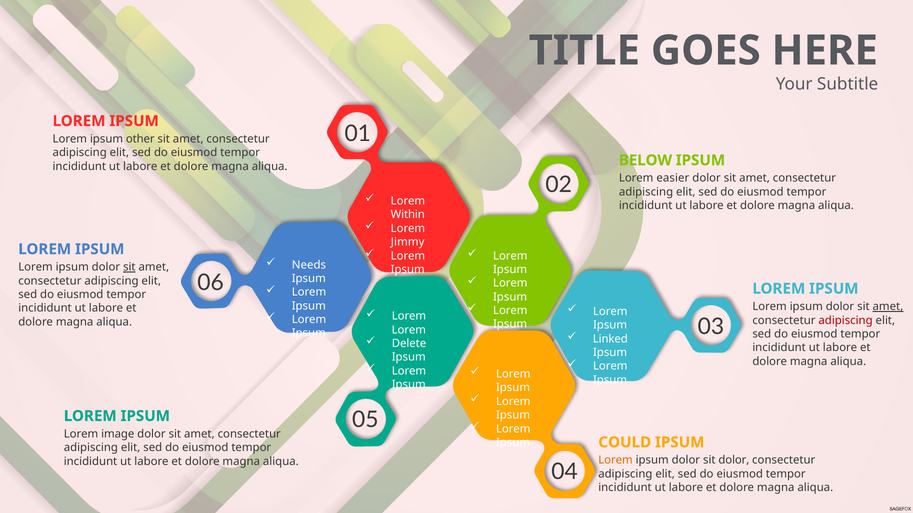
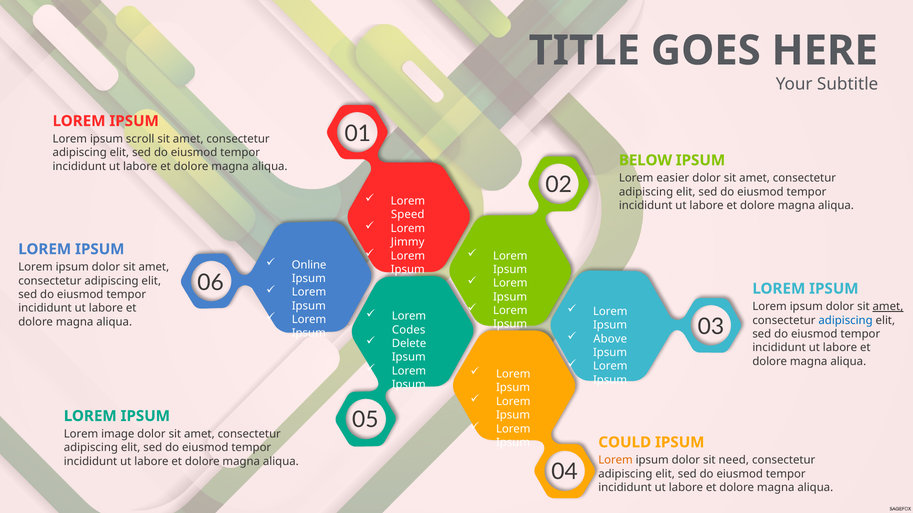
other: other -> scroll
Within: Within -> Speed
Needs: Needs -> Online
sit at (129, 267) underline: present -> none
adipiscing at (846, 321) colour: red -> blue
Lorem at (409, 330): Lorem -> Codes
Linked: Linked -> Above
sit dolor: dolor -> need
